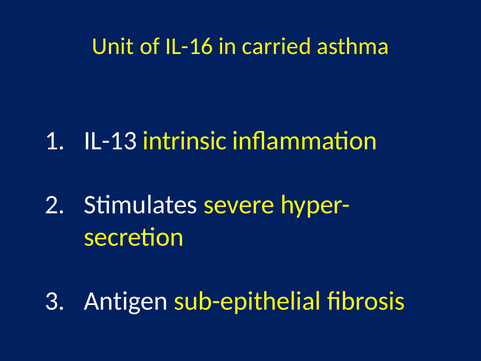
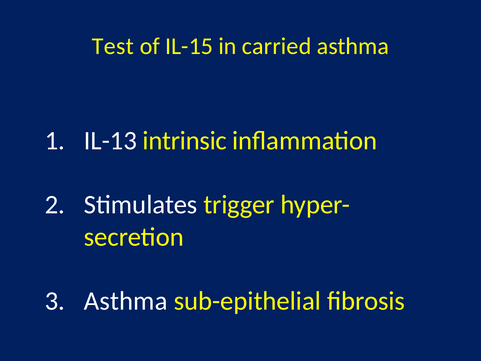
Unit: Unit -> Test
IL-16: IL-16 -> IL-15
severe: severe -> trigger
Antigen at (126, 301): Antigen -> Asthma
